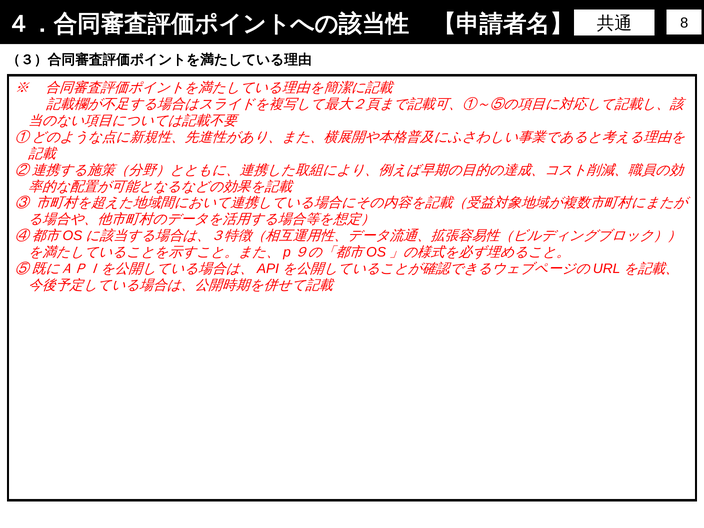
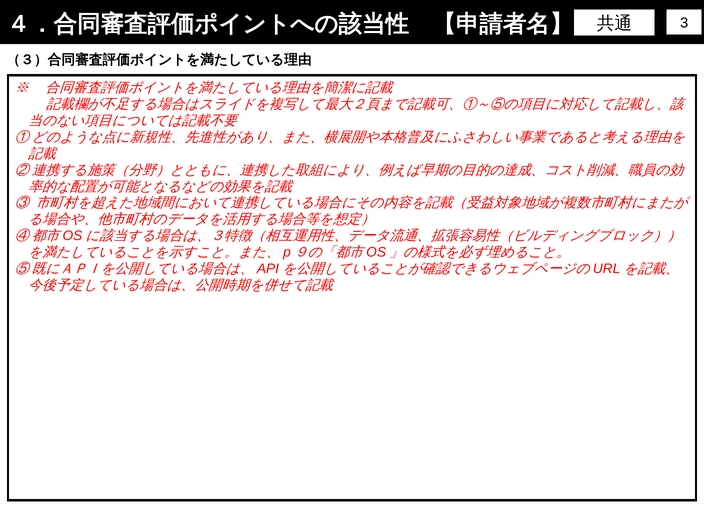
8: 8 -> 3
